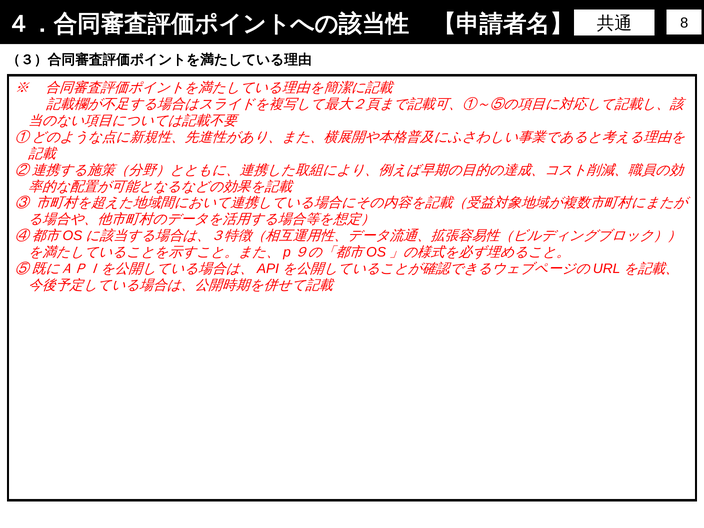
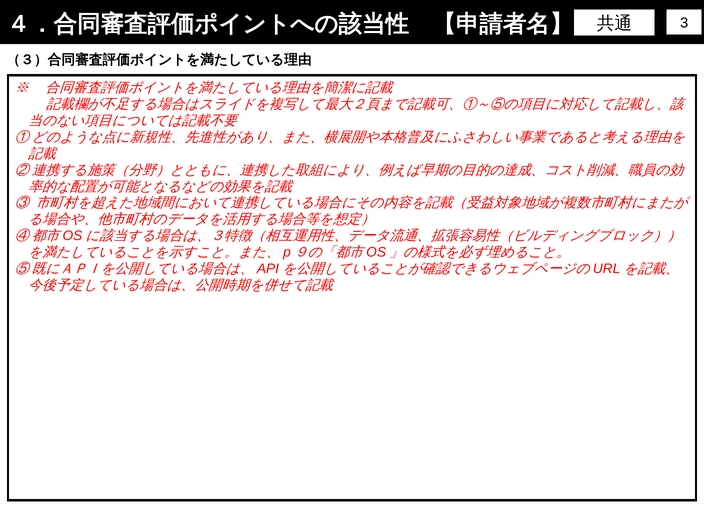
8: 8 -> 3
